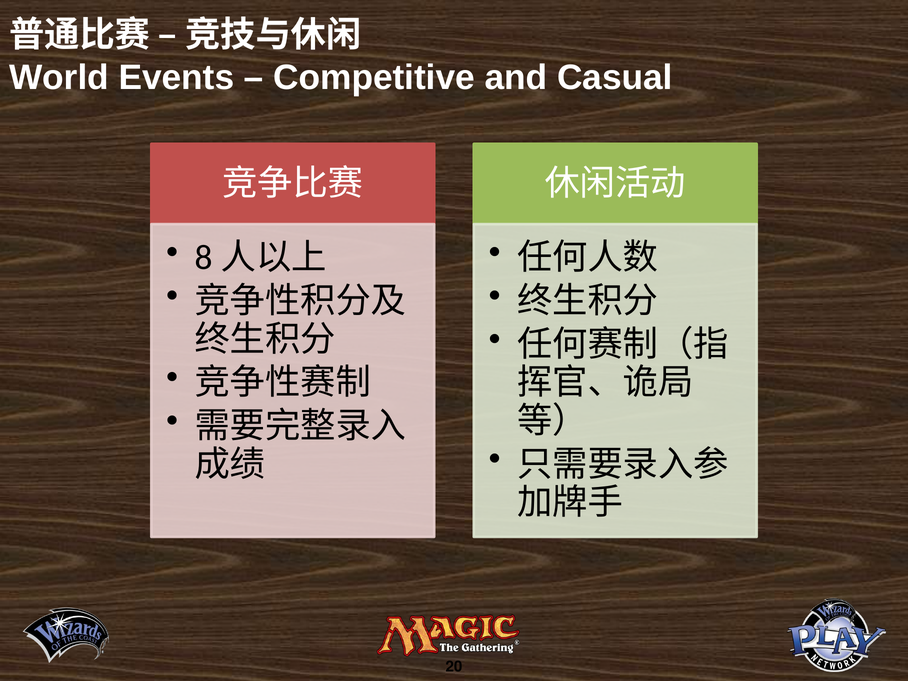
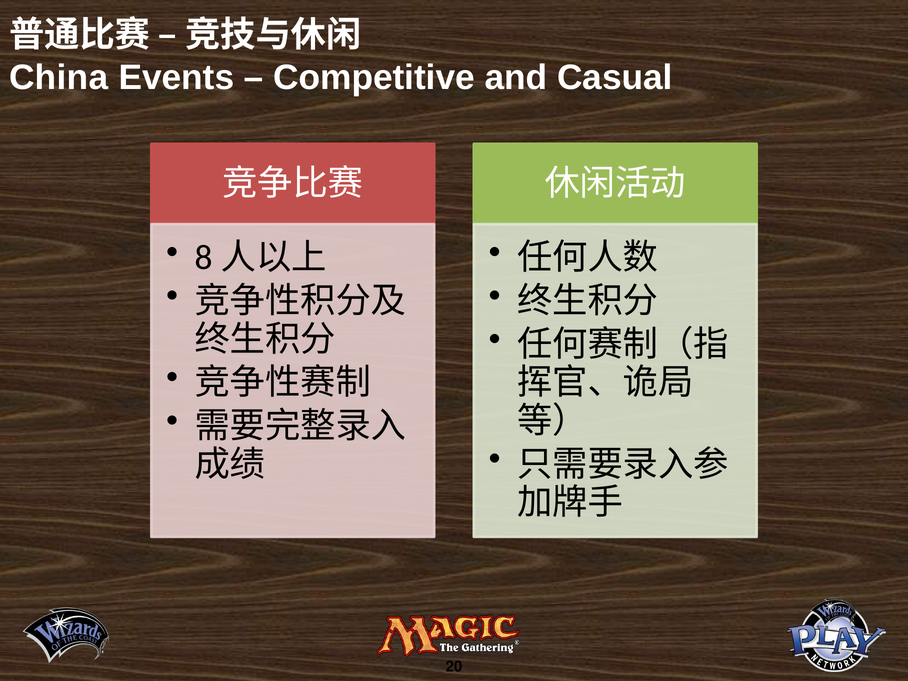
World: World -> China
